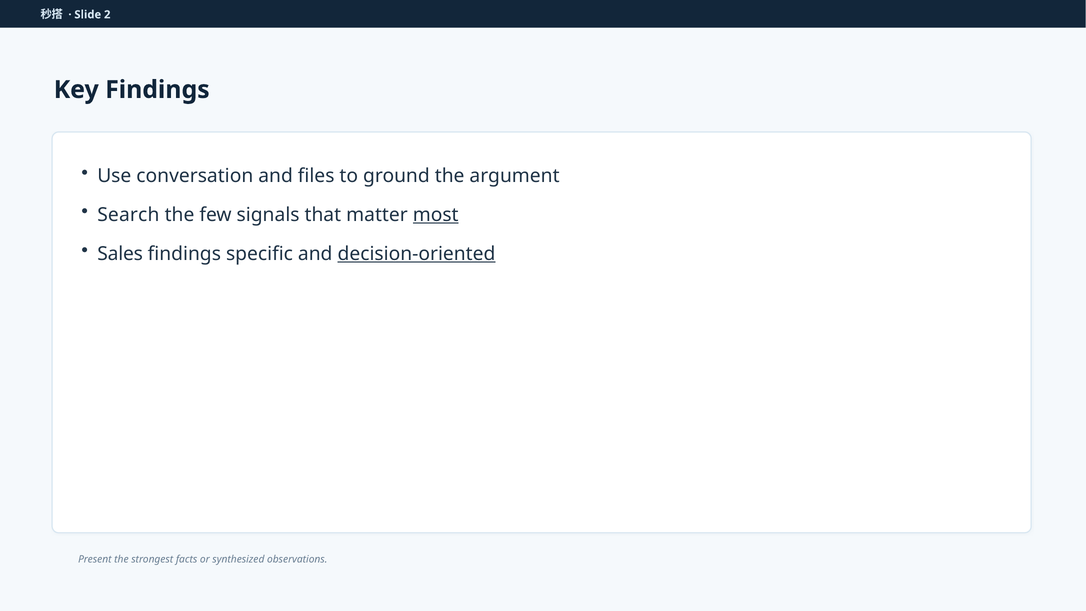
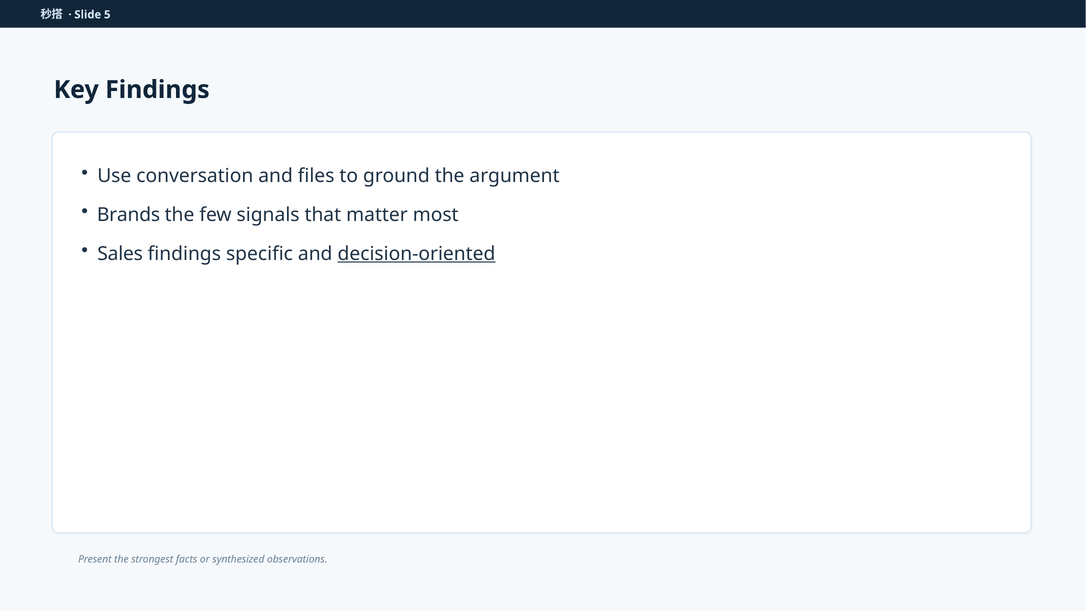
2: 2 -> 5
Search: Search -> Brands
most underline: present -> none
